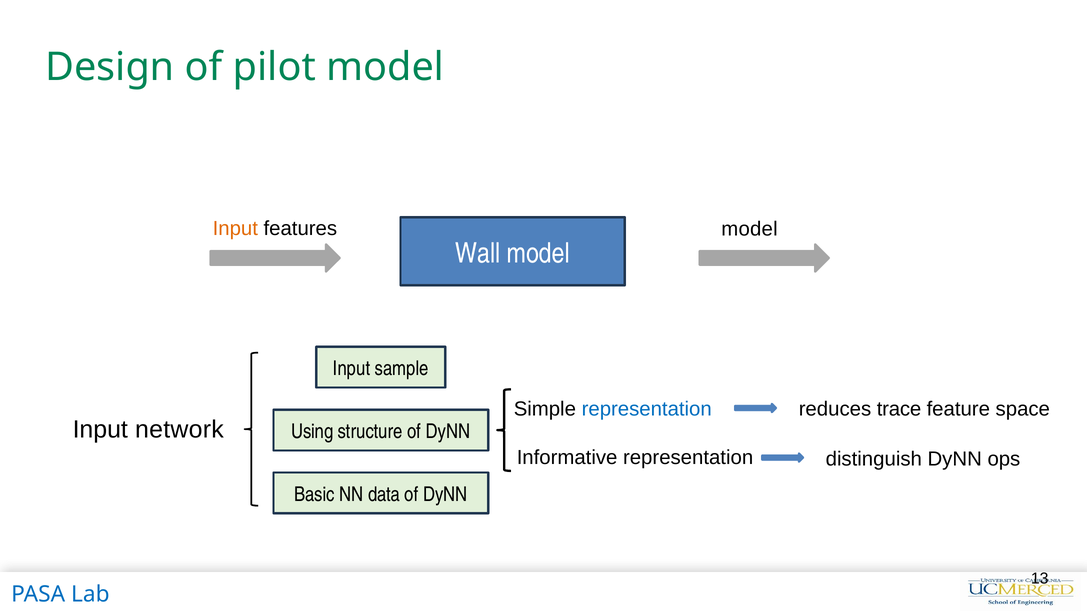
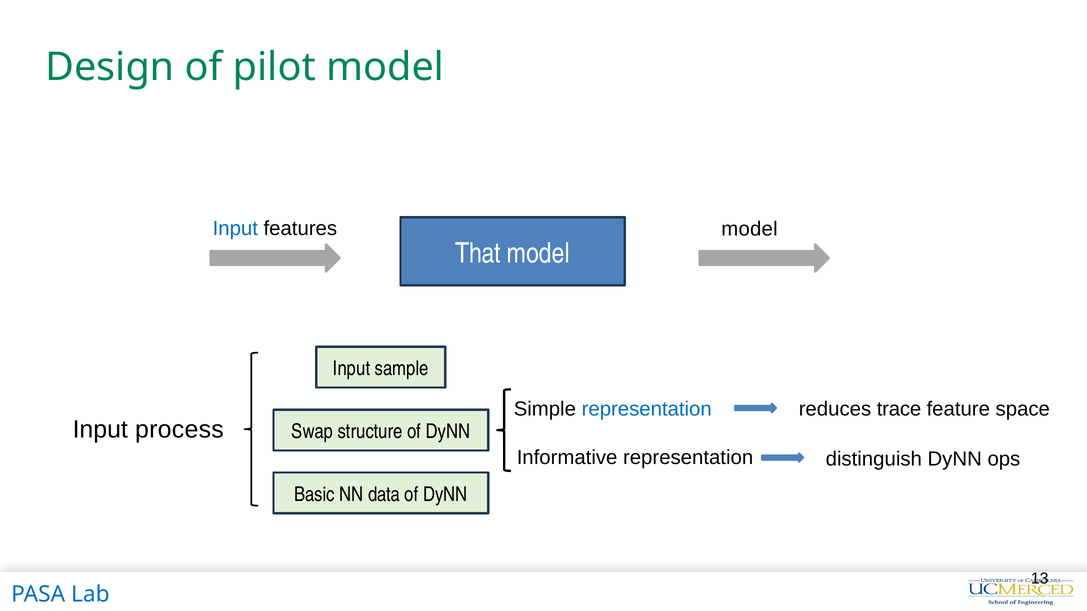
Input at (235, 229) colour: orange -> blue
Wall: Wall -> That
network: network -> process
Using: Using -> Swap
